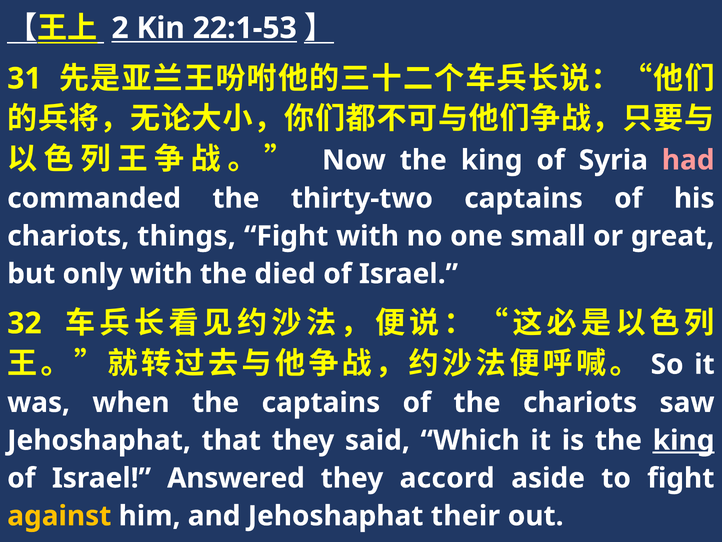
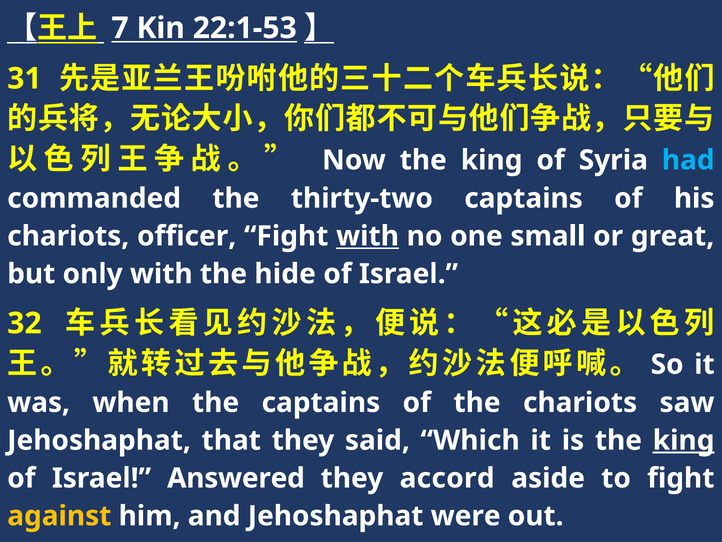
2: 2 -> 7
had colour: pink -> light blue
things: things -> officer
with at (368, 236) underline: none -> present
died: died -> hide
their: their -> were
